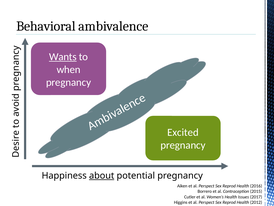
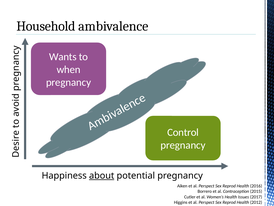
Behavioral: Behavioral -> Household
Wants underline: present -> none
Excited: Excited -> Control
